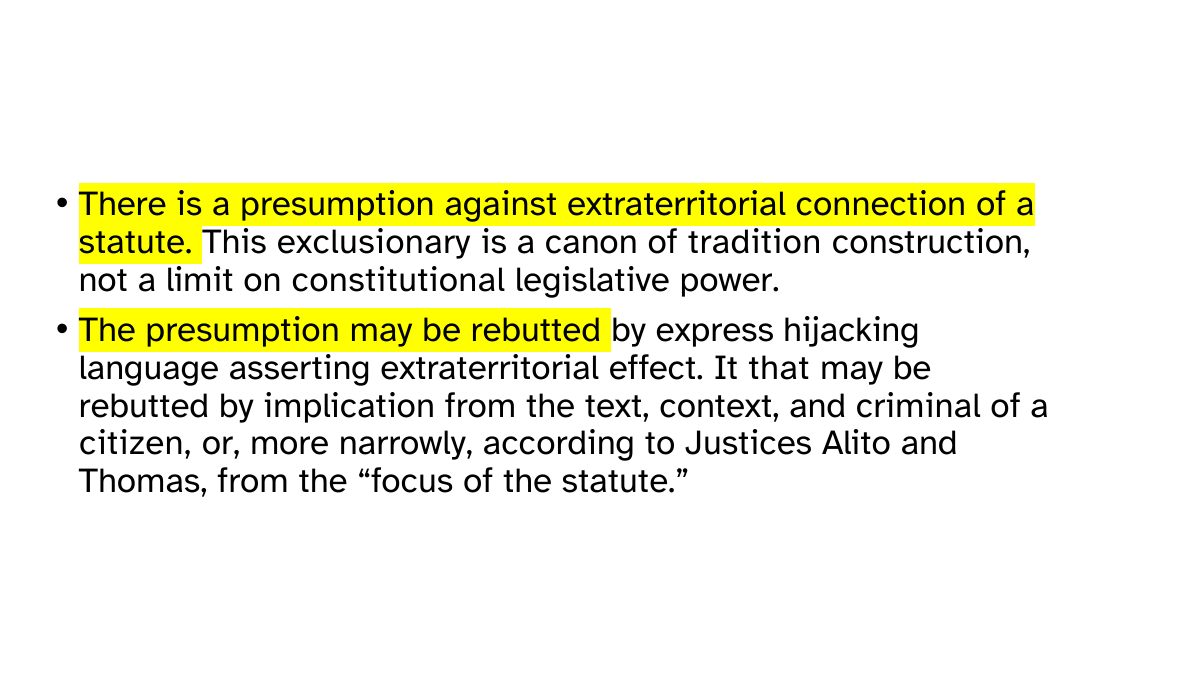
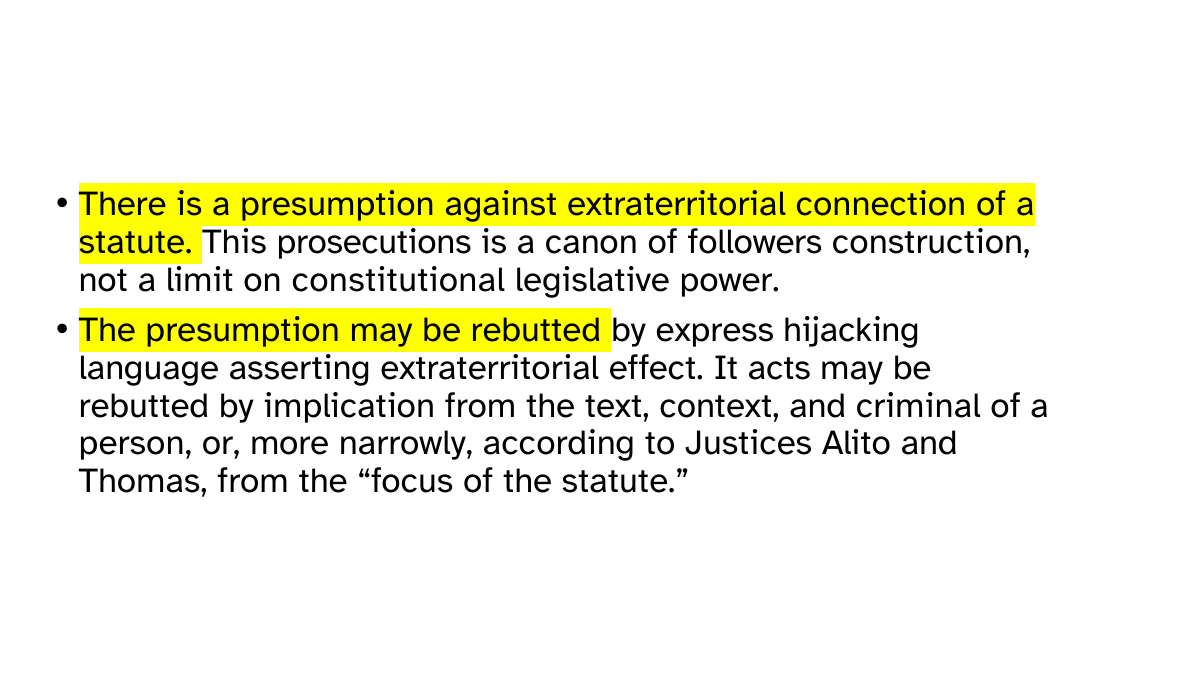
exclusionary: exclusionary -> prosecutions
tradition: tradition -> followers
that: that -> acts
citizen: citizen -> person
